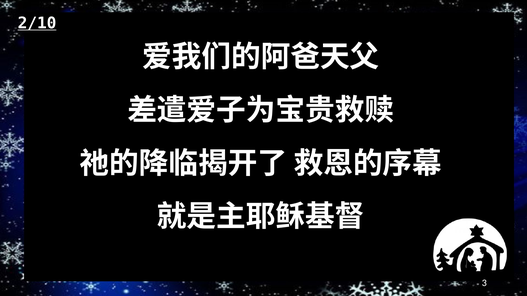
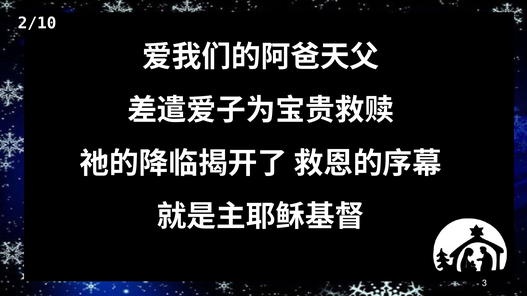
2/10 underline: present -> none
